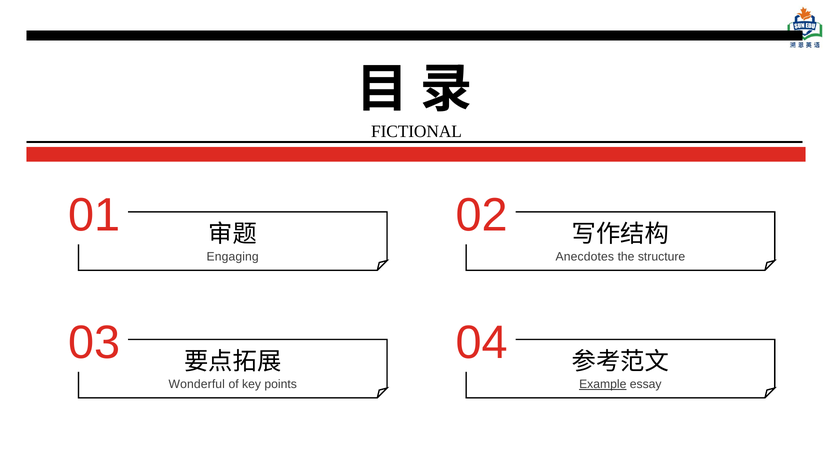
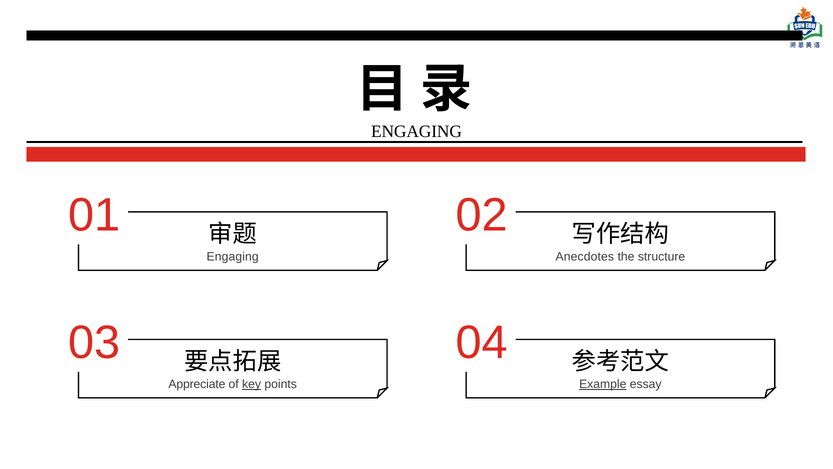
FICTIONAL at (416, 131): FICTIONAL -> ENGAGING
Wonderful: Wonderful -> Appreciate
key underline: none -> present
